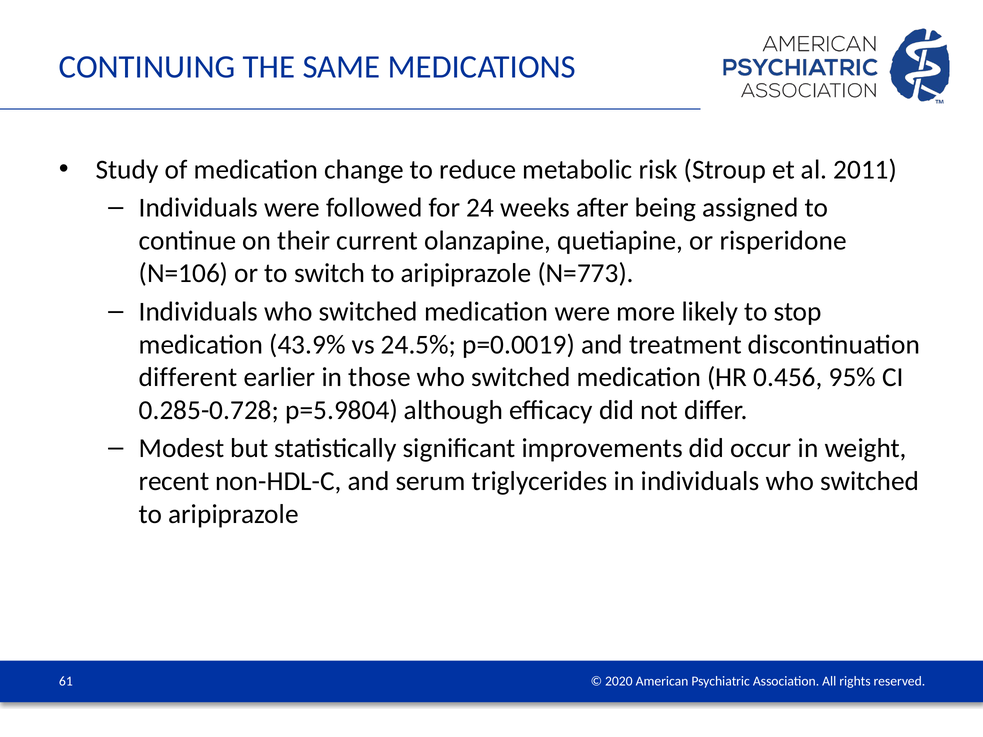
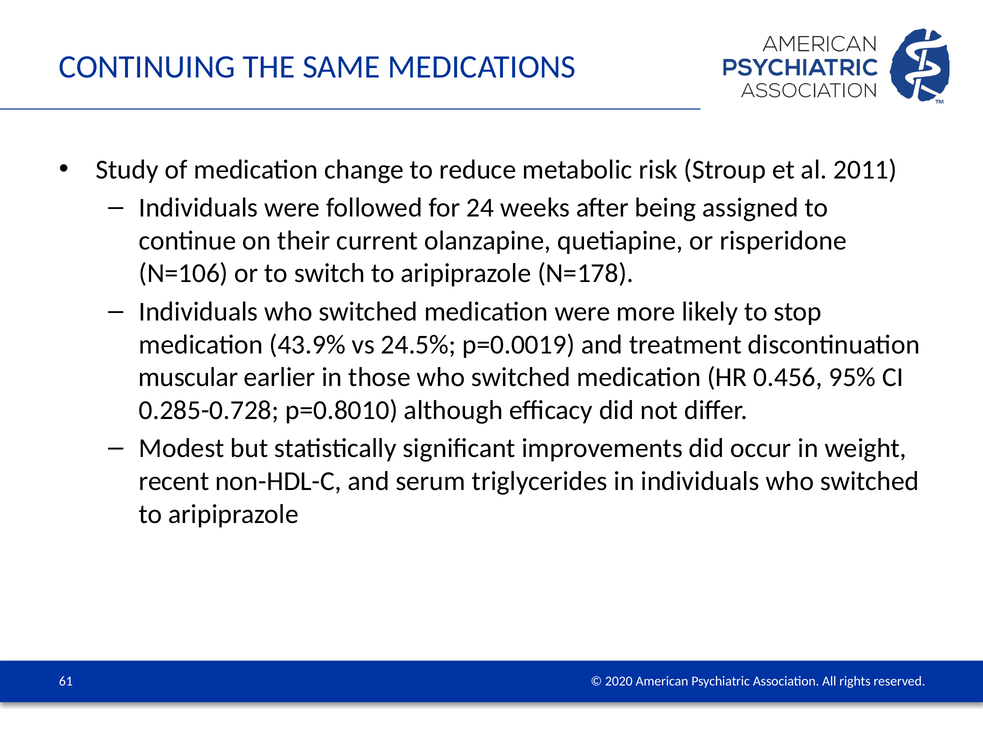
N=773: N=773 -> N=178
different: different -> muscular
p=5.9804: p=5.9804 -> p=0.8010
